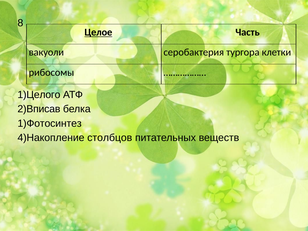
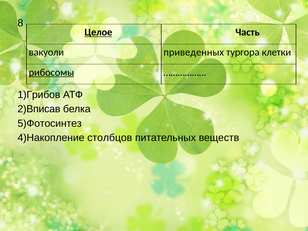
серобактерия: серобактерия -> приведенных
рибосомы underline: none -> present
1)Целого: 1)Целого -> 1)Грибов
1)Фотосинтез: 1)Фотосинтез -> 5)Фотосинтез
